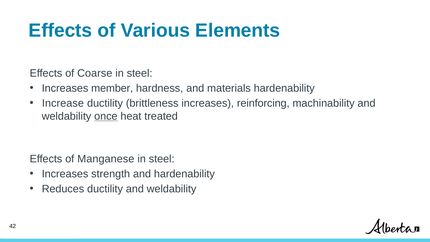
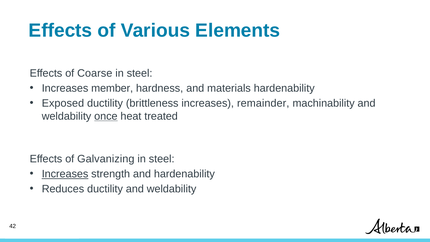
Increase: Increase -> Exposed
reinforcing: reinforcing -> remainder
Manganese: Manganese -> Galvanizing
Increases at (65, 174) underline: none -> present
